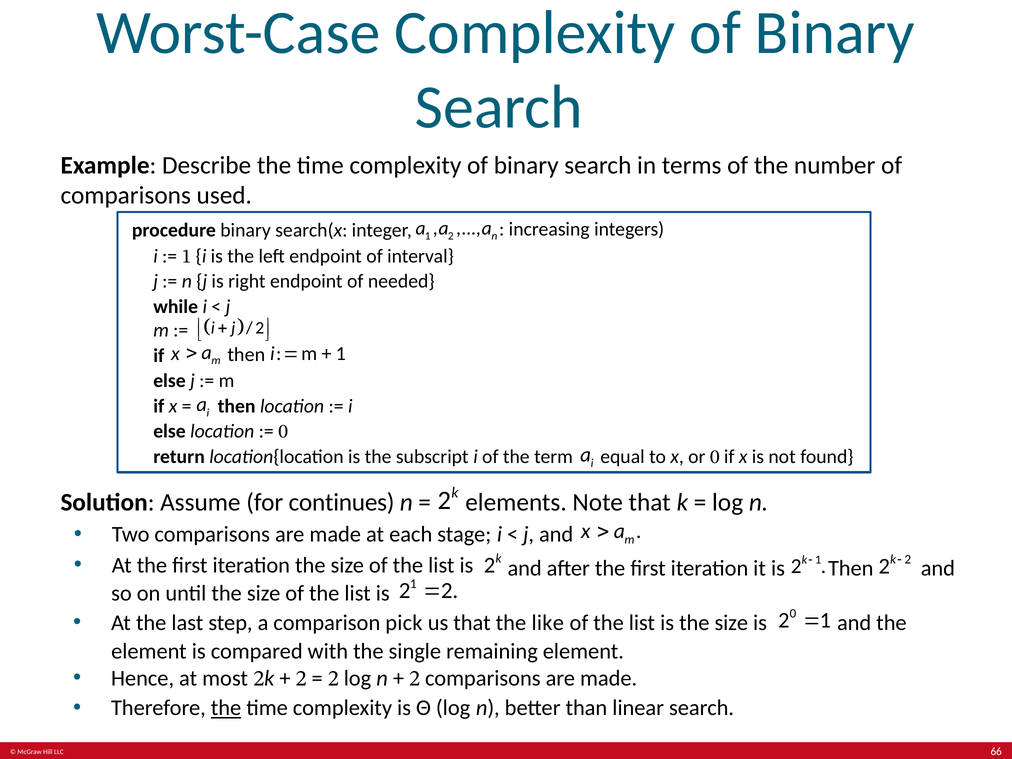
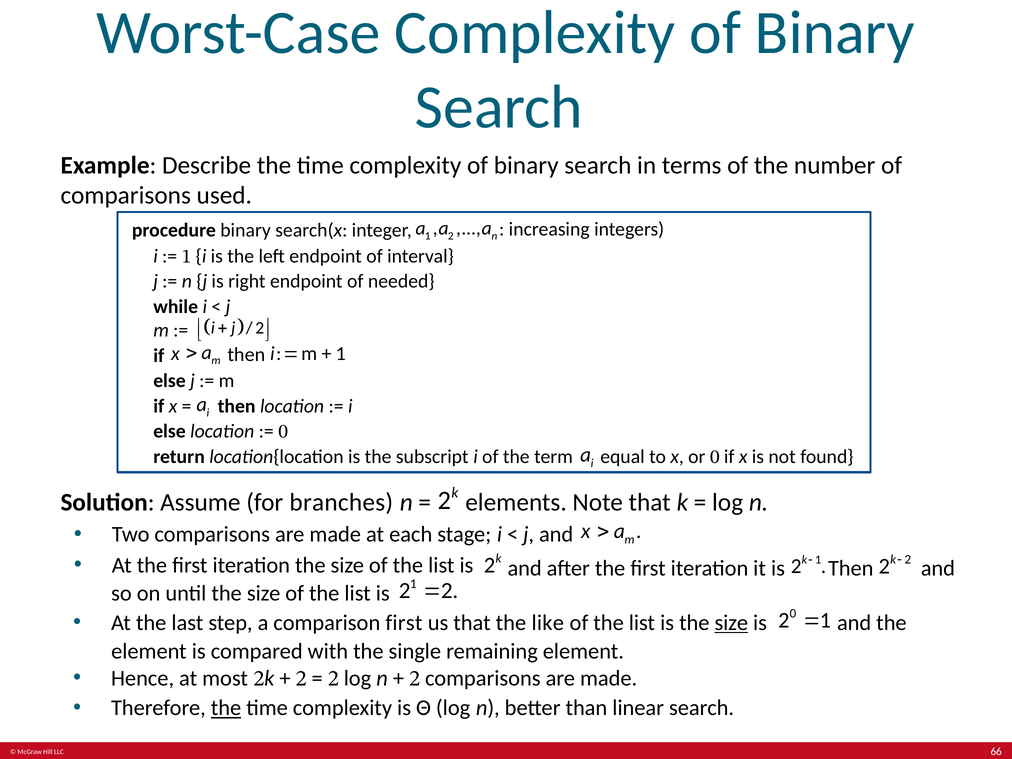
continues: continues -> branches
comparison pick: pick -> first
size at (731, 623) underline: none -> present
